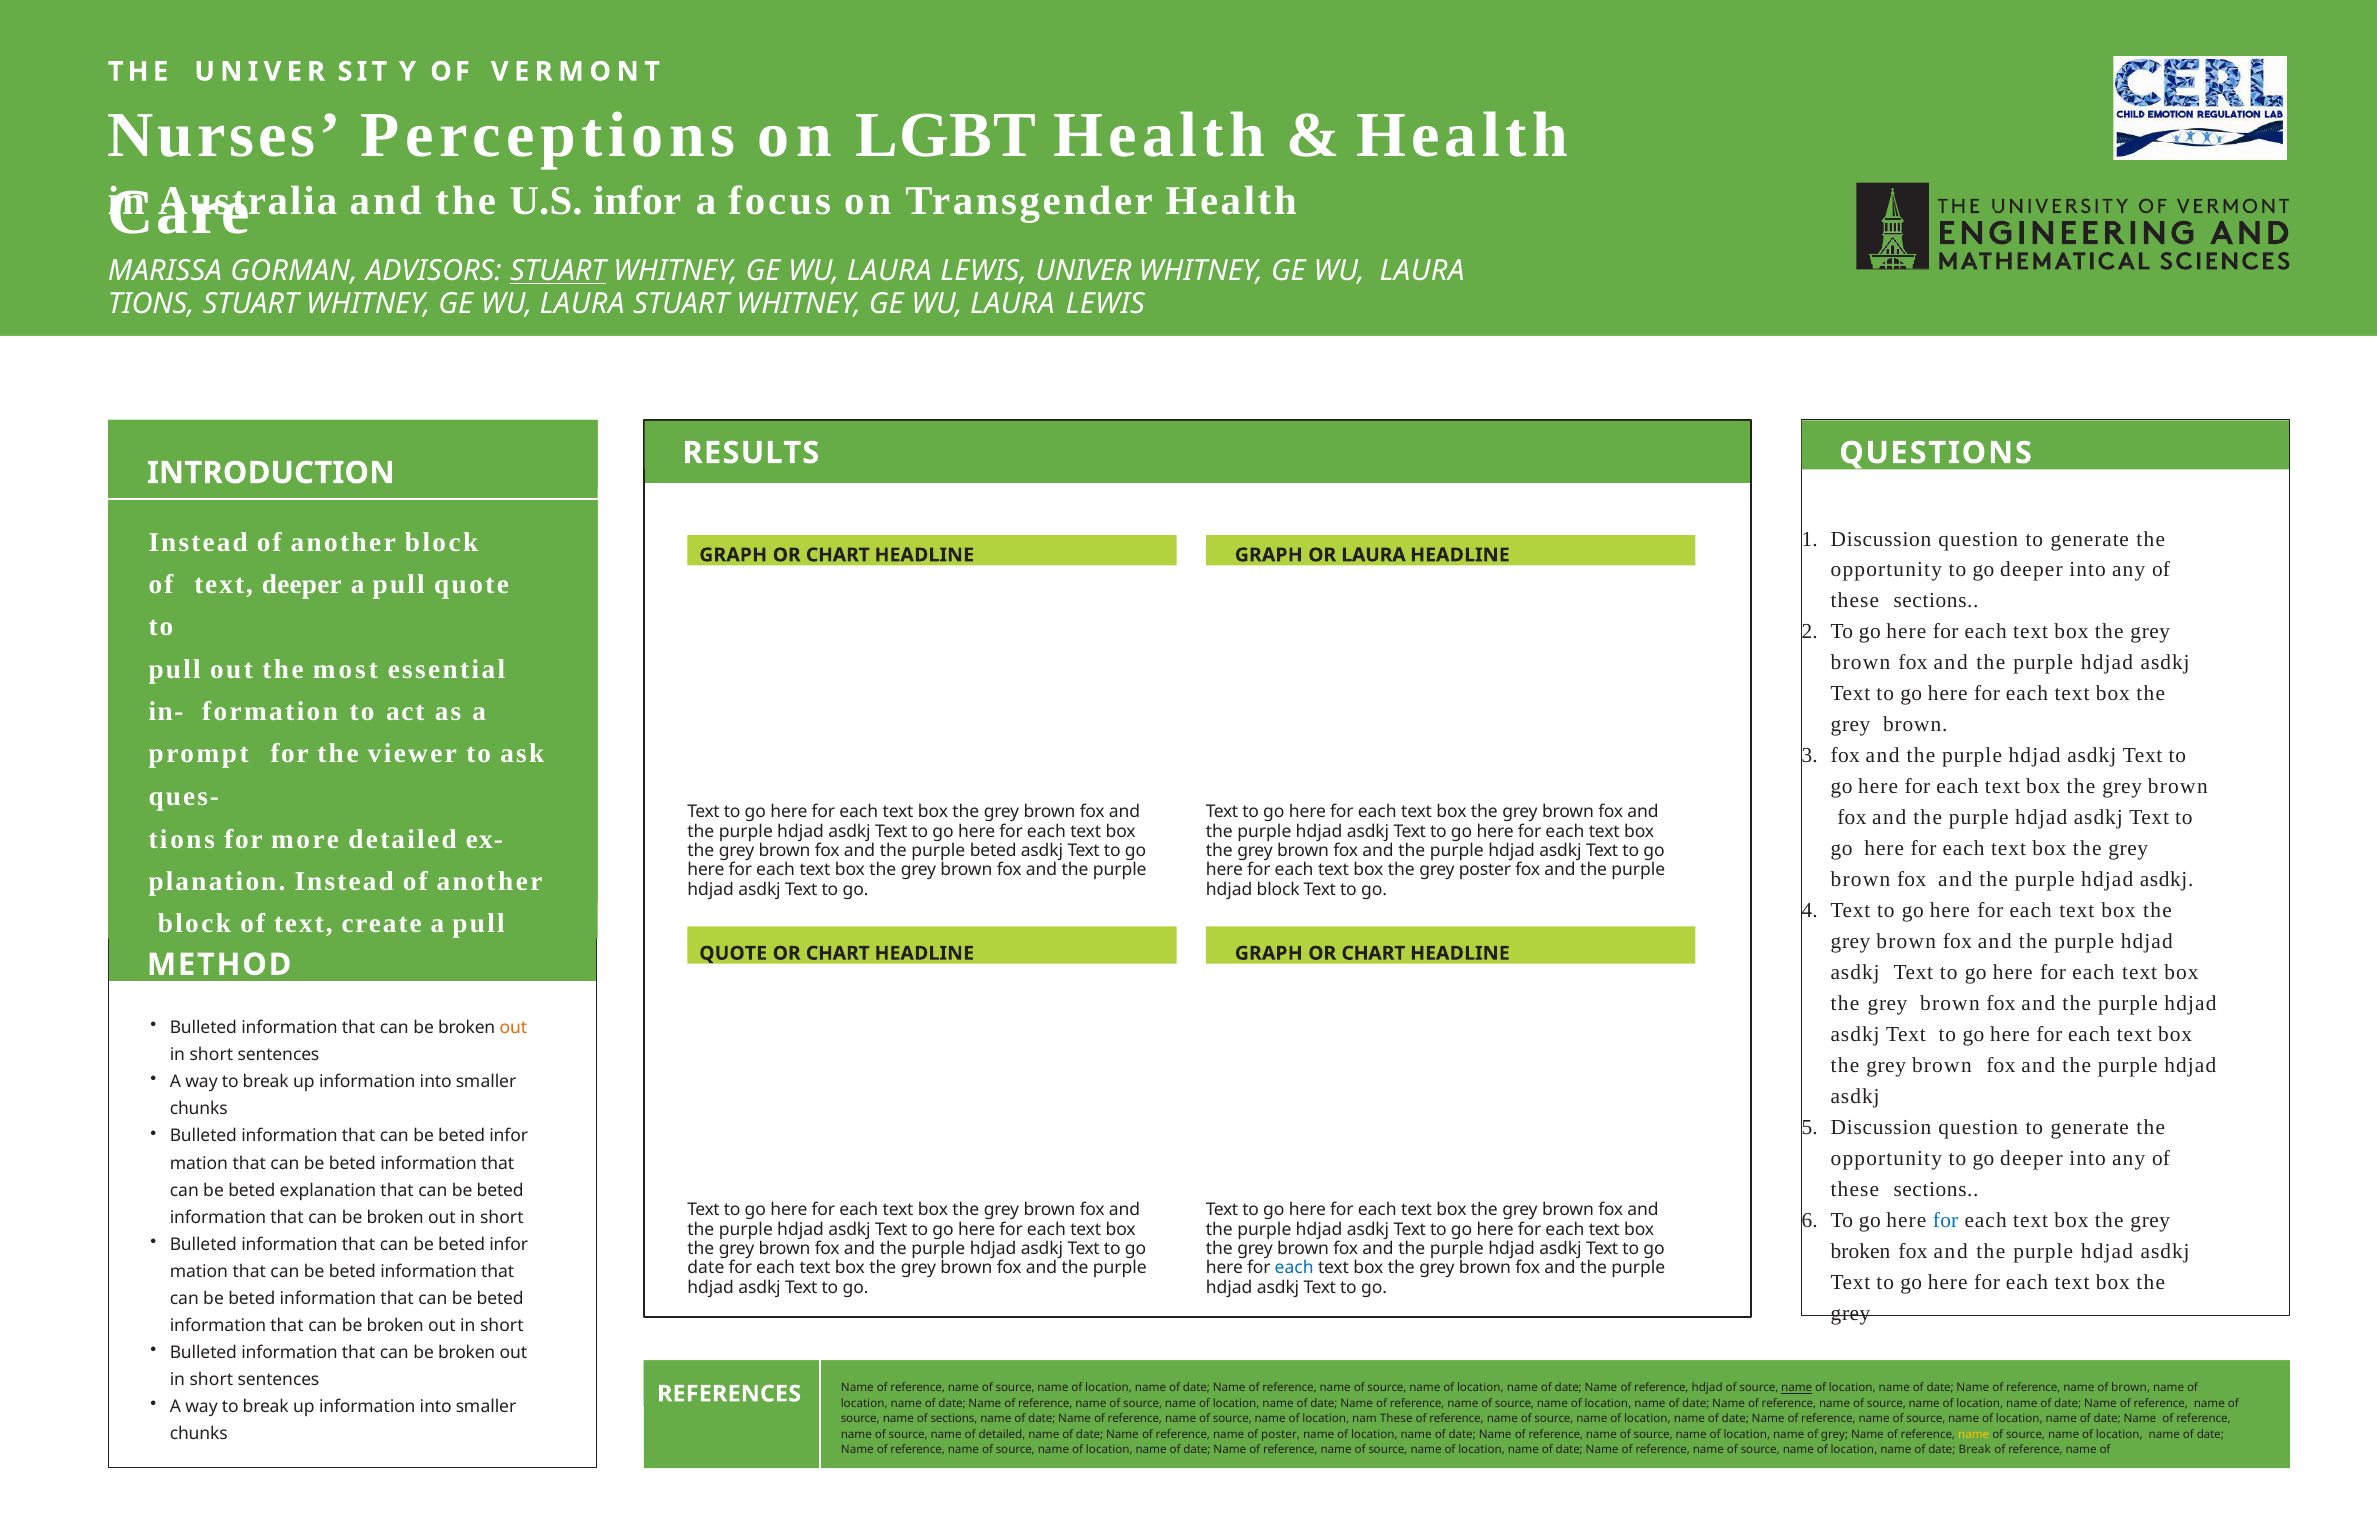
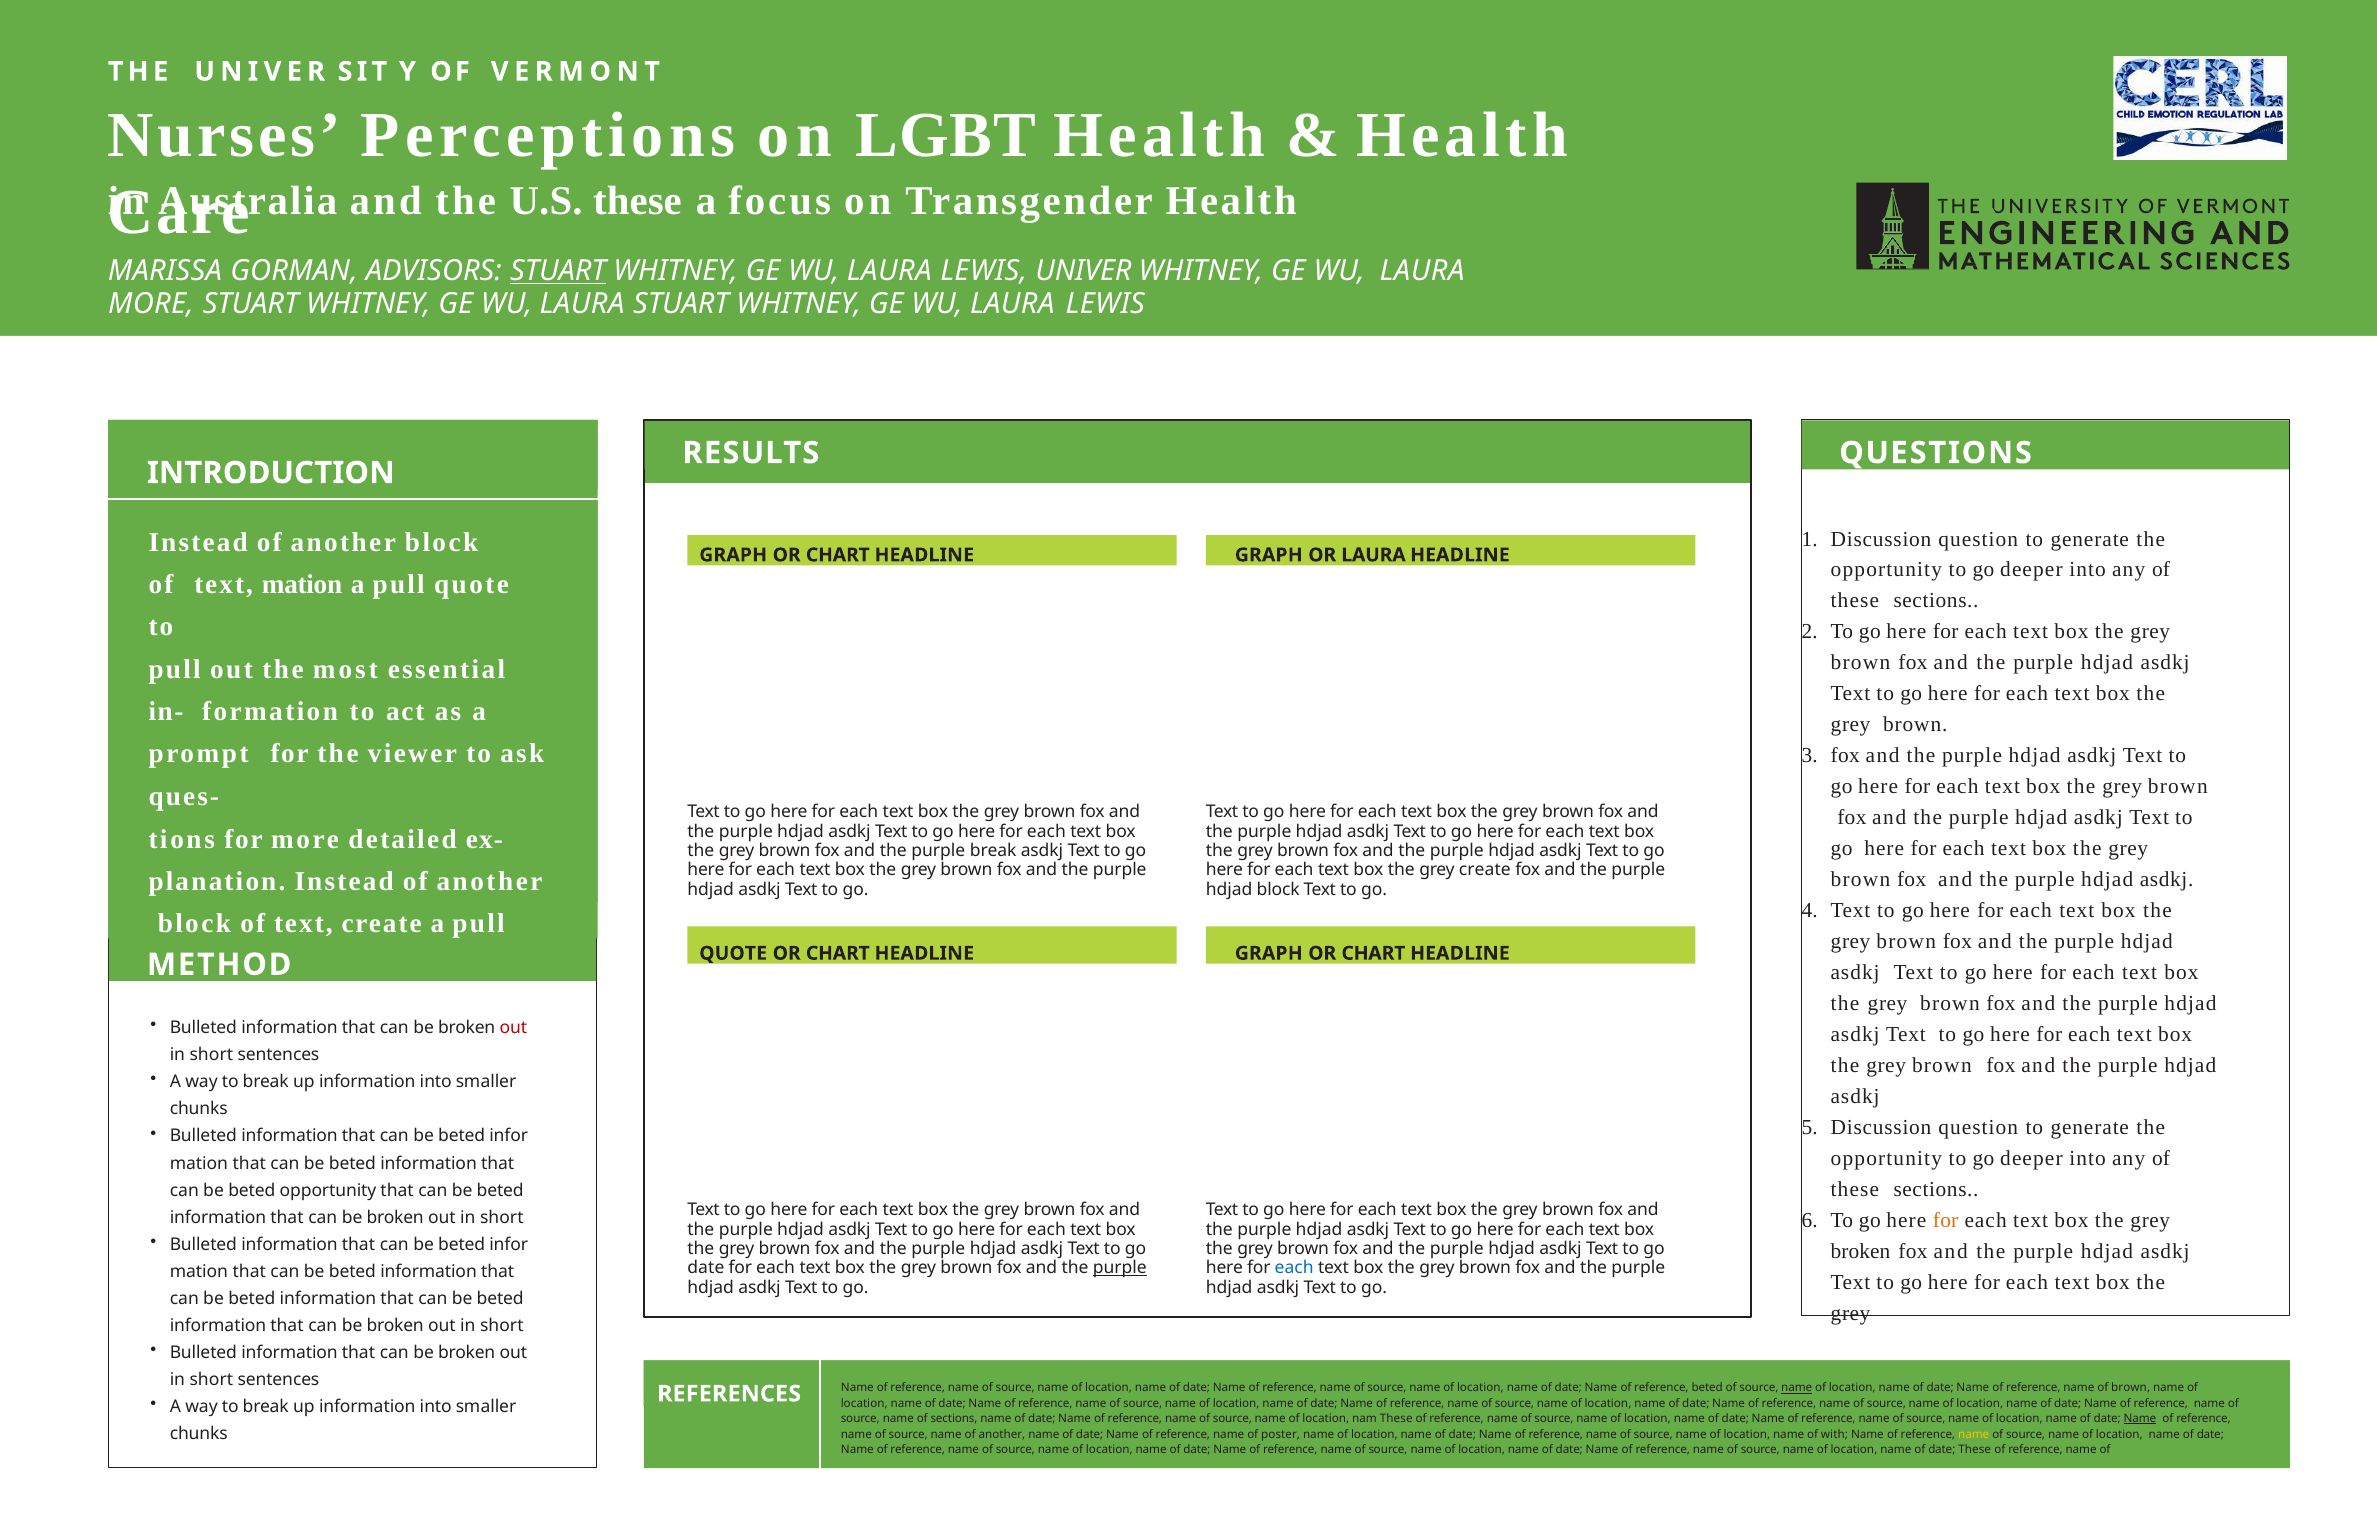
U.S infor: infor -> these
TIONS at (151, 304): TIONS -> MORE
text deeper: deeper -> mation
purple beted: beted -> break
grey poster: poster -> create
out at (513, 1028) colour: orange -> red
beted explanation: explanation -> opportunity
for at (1946, 1221) colour: blue -> orange
purple at (1120, 1268) underline: none -> present
reference hdjad: hdjad -> beted
Name at (2140, 1419) underline: none -> present
name of detailed: detailed -> another
of grey: grey -> with
date Break: Break -> These
